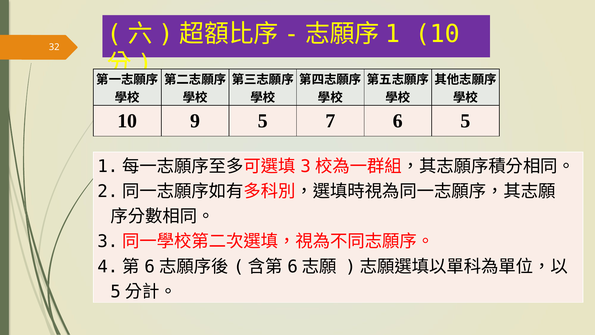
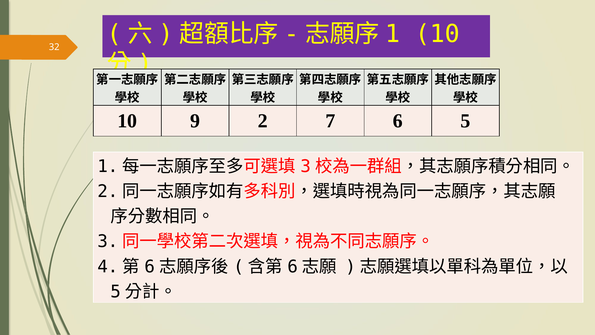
9 5: 5 -> 2
